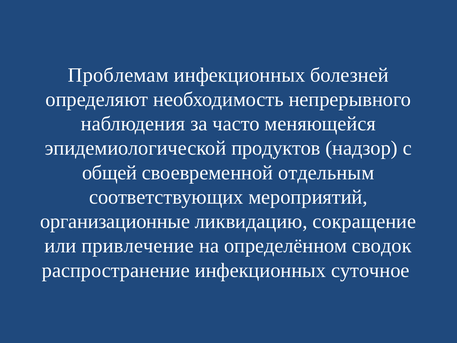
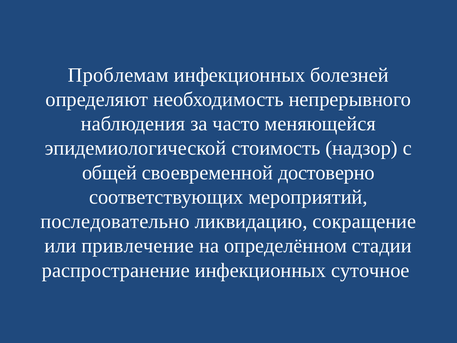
продуктов: продуктов -> стоимость
отдельным: отдельным -> достоверно
организационные: организационные -> последовательно
сводок: сводок -> стадии
